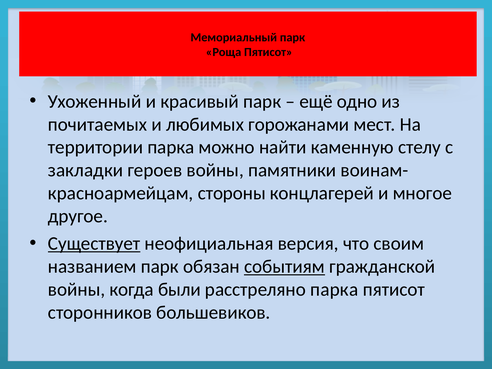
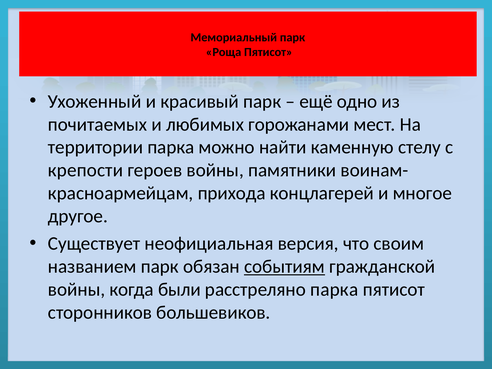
закладки: закладки -> крепости
стороны: стороны -> прихода
Существует underline: present -> none
